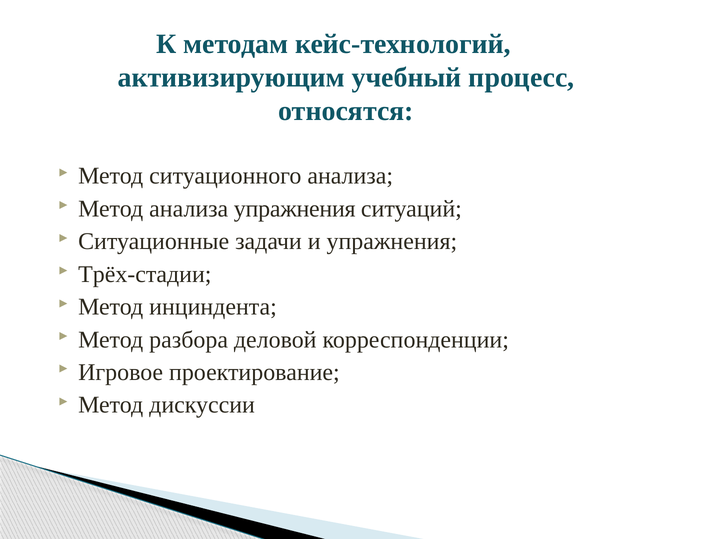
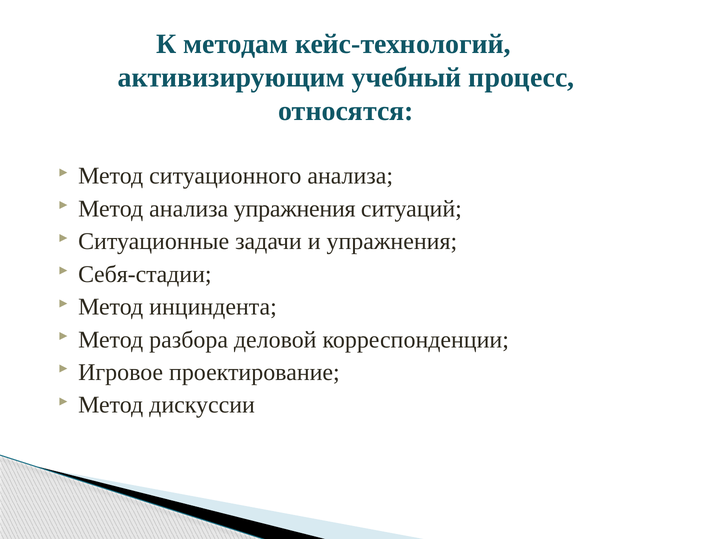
Трёх-стадии: Трёх-стадии -> Себя-стадии
